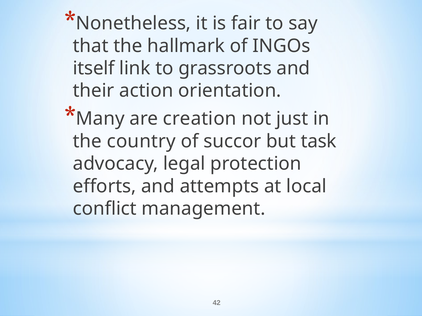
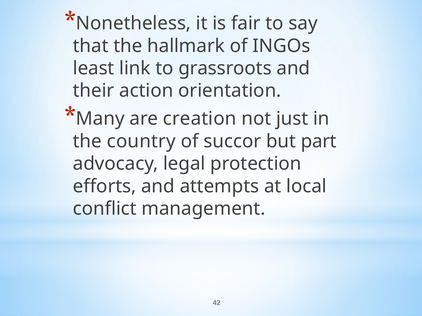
itself: itself -> least
task: task -> part
